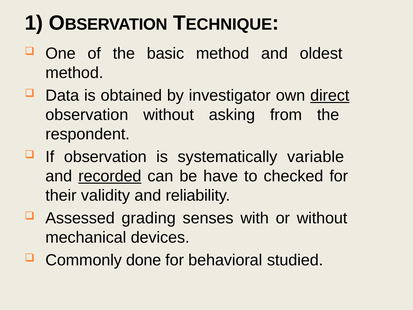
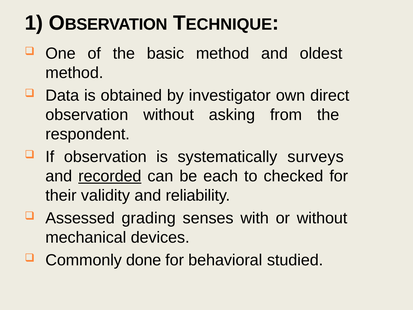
direct underline: present -> none
variable: variable -> surveys
have: have -> each
